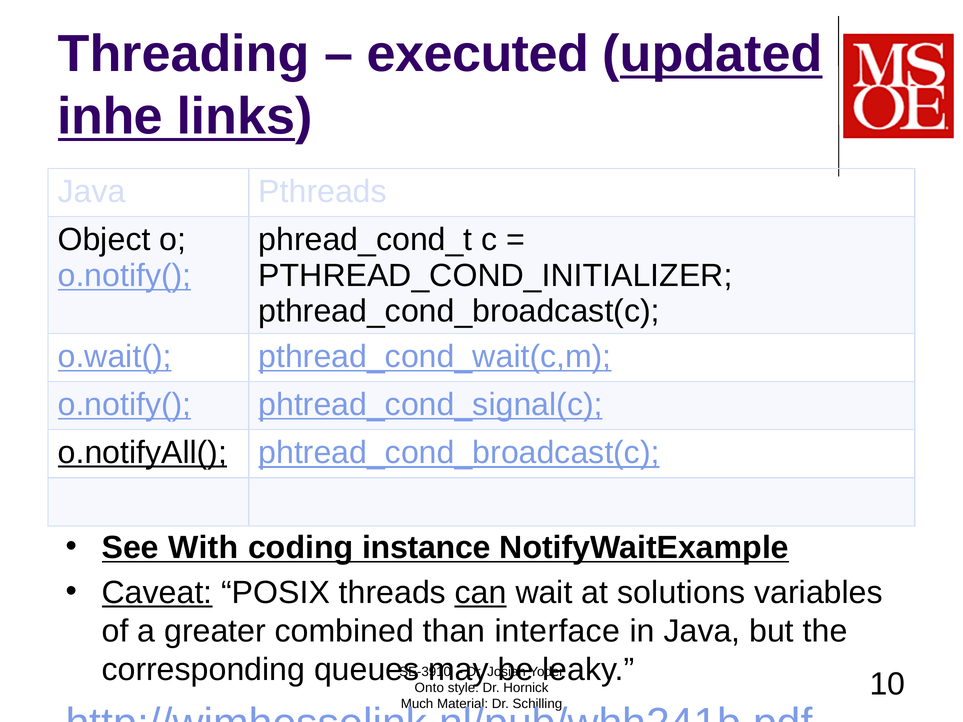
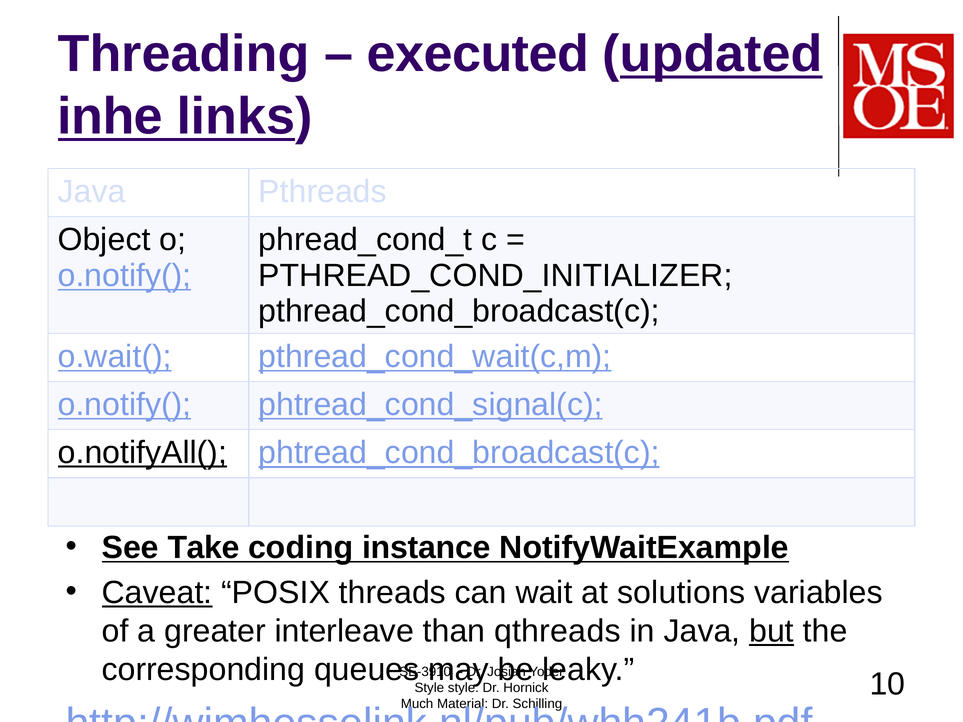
With: With -> Take
can underline: present -> none
combined: combined -> interleave
interface: interface -> qthreads
but underline: none -> present
Onto at (429, 688): Onto -> Style
